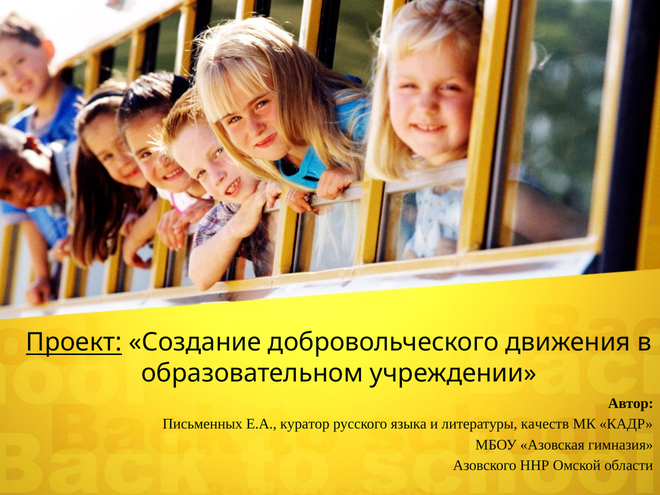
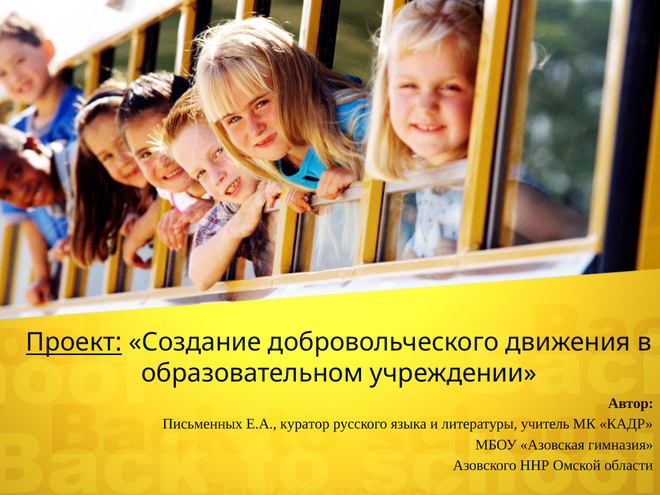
качеств: качеств -> учитель
